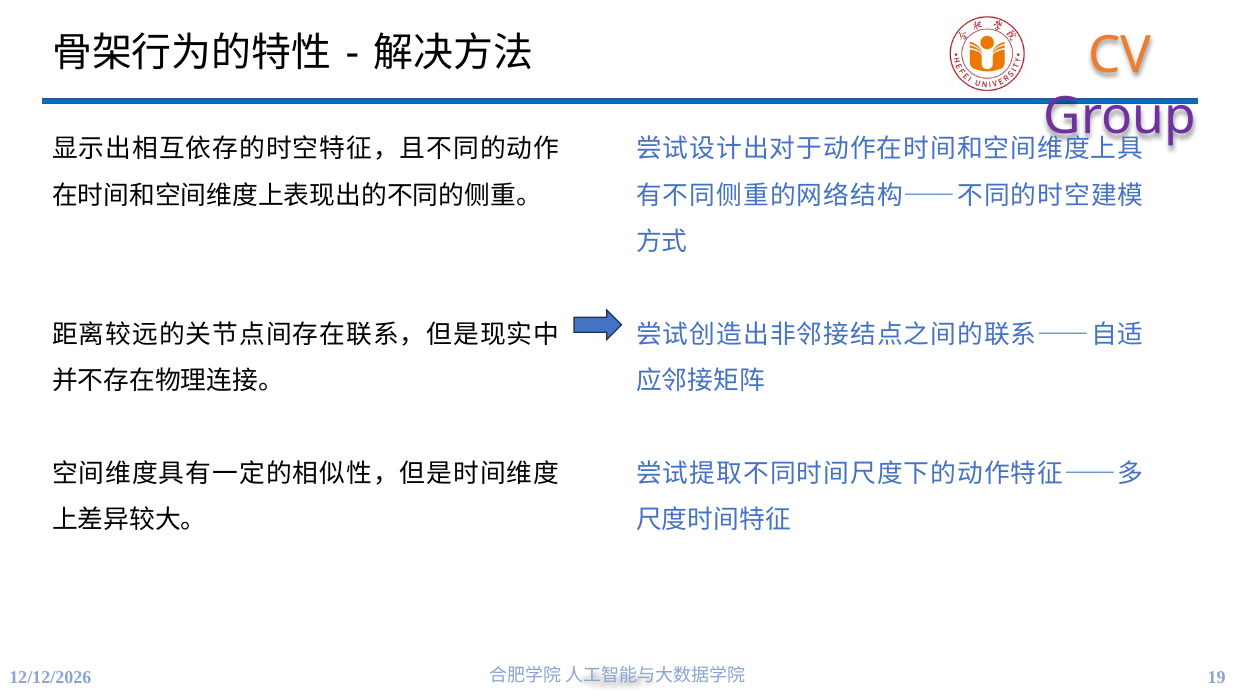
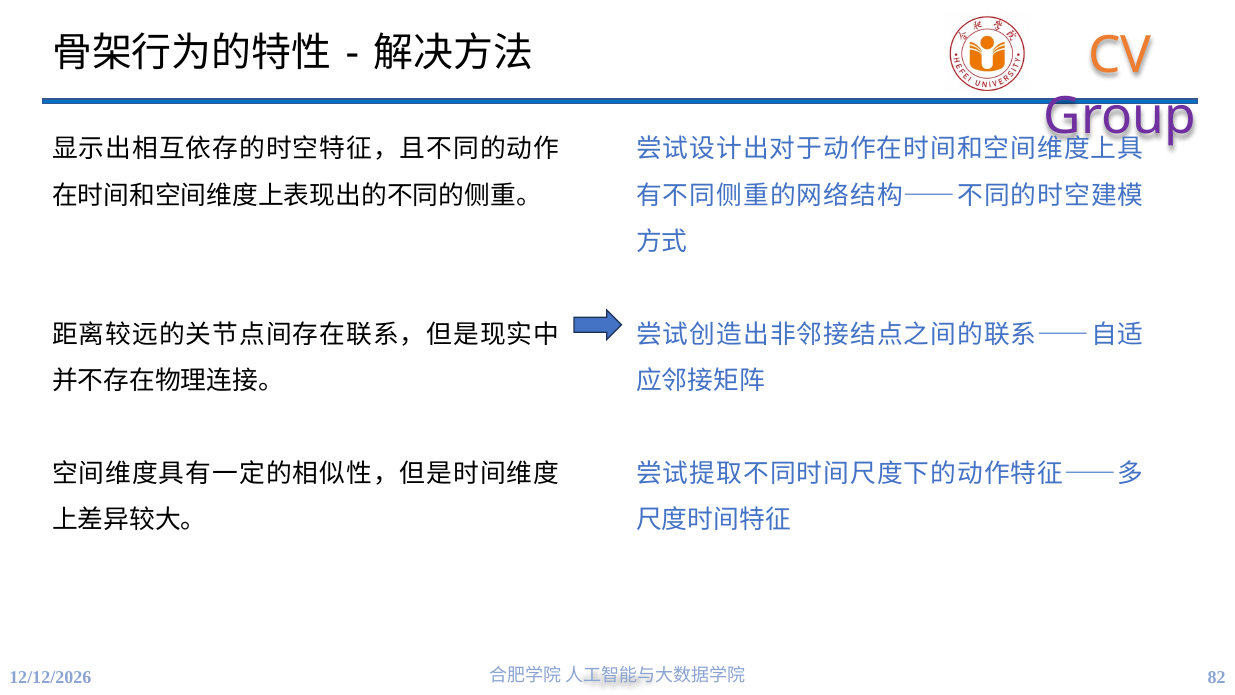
19: 19 -> 82
